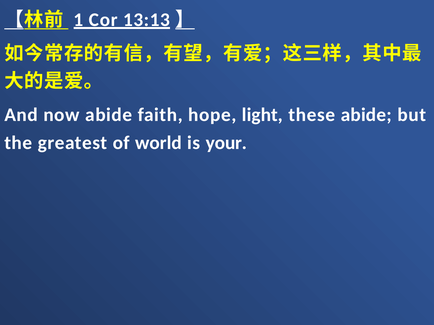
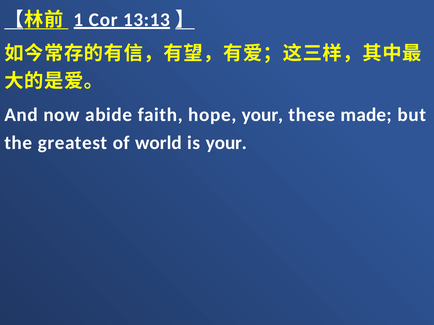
hope light: light -> your
these abide: abide -> made
